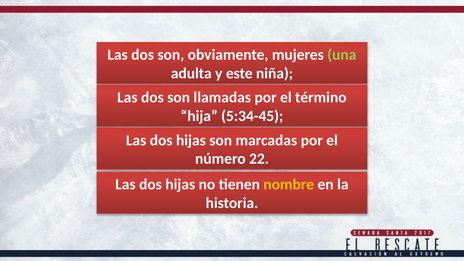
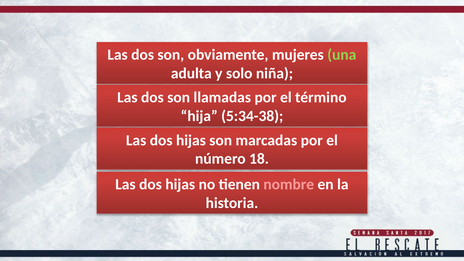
este: este -> solo
5:34-45: 5:34-45 -> 5:34-38
22: 22 -> 18
nombre colour: yellow -> pink
